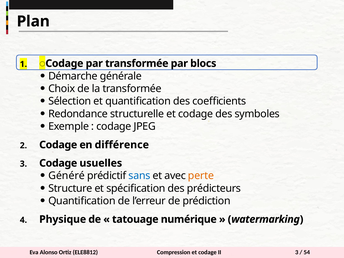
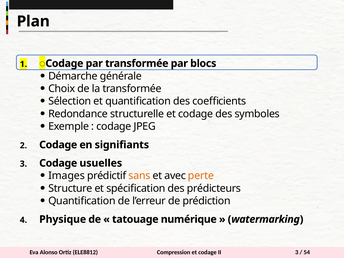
différence: différence -> signifiants
Généré: Généré -> Images
sans colour: blue -> orange
